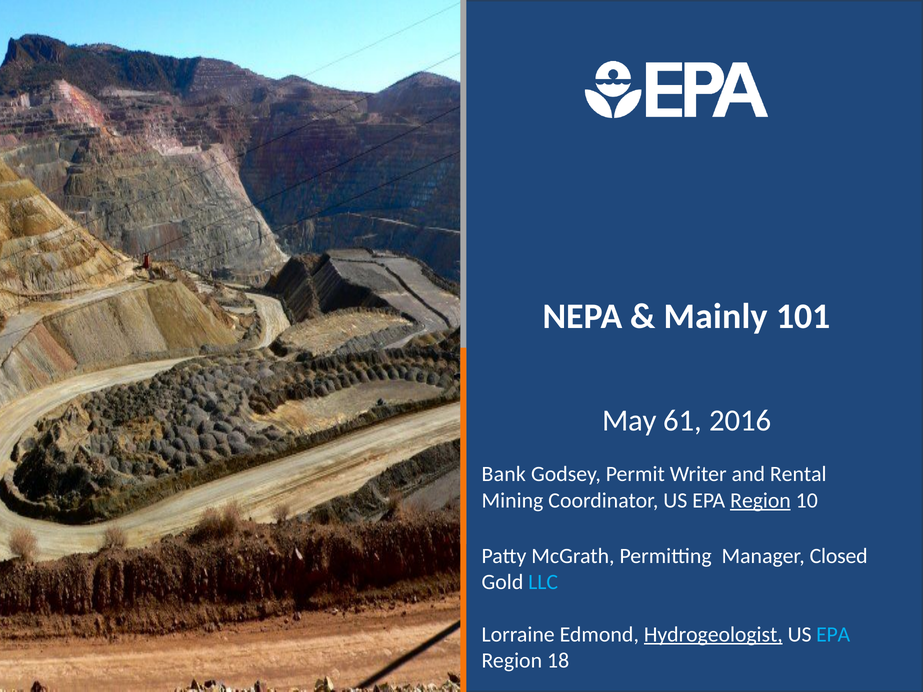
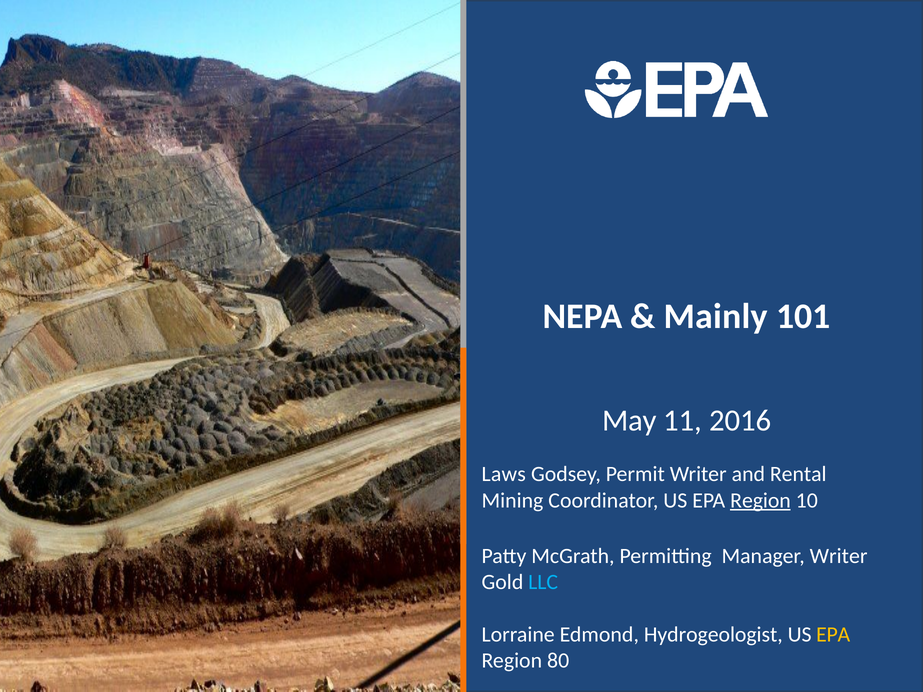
61: 61 -> 11
Bank: Bank -> Laws
Manager Closed: Closed -> Writer
Hydrogeologist underline: present -> none
EPA at (833, 635) colour: light blue -> yellow
18: 18 -> 80
